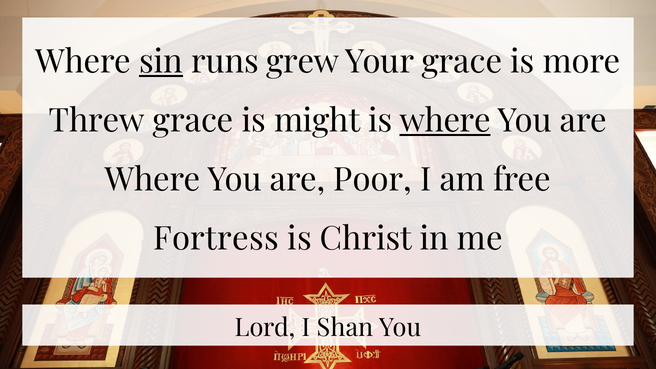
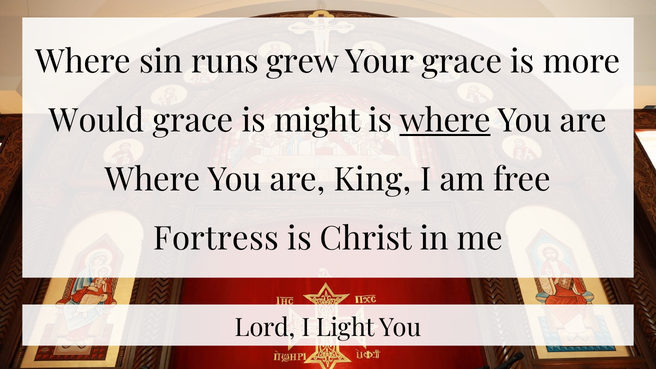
sin underline: present -> none
Threw: Threw -> Would
Poor: Poor -> King
Shan: Shan -> Light
